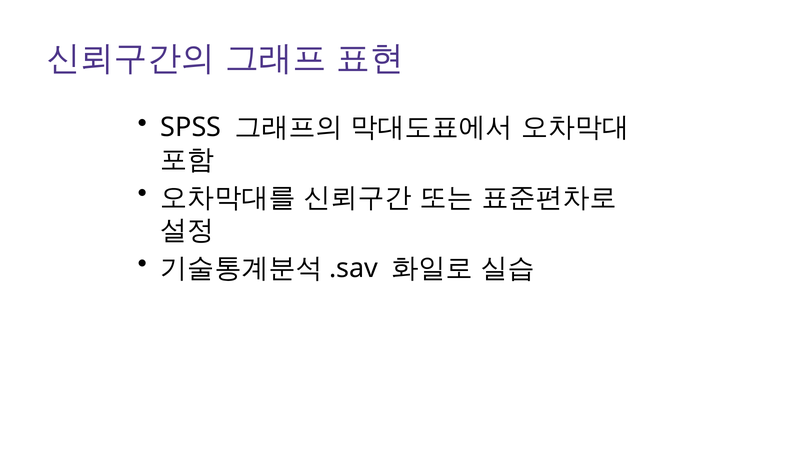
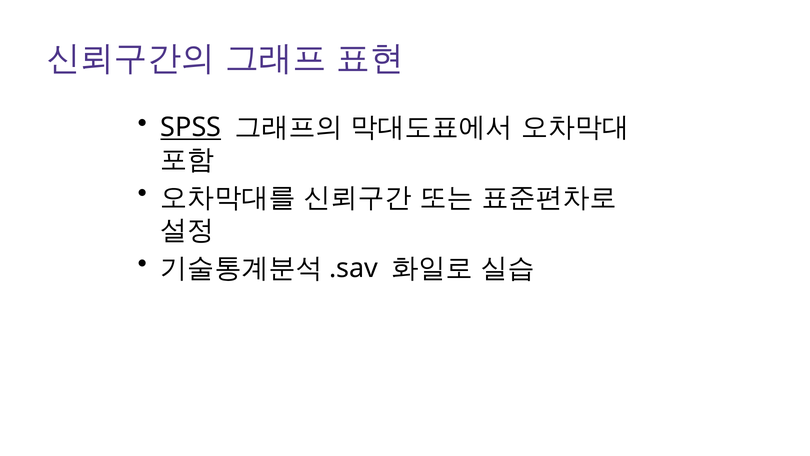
SPSS underline: none -> present
